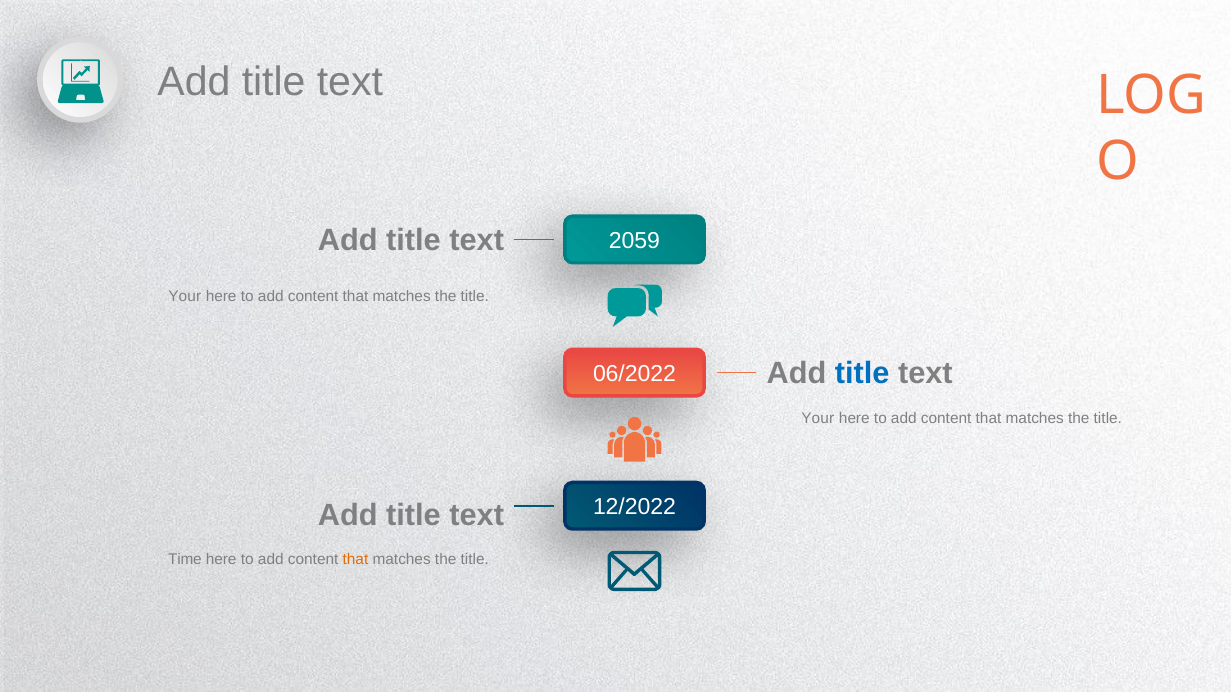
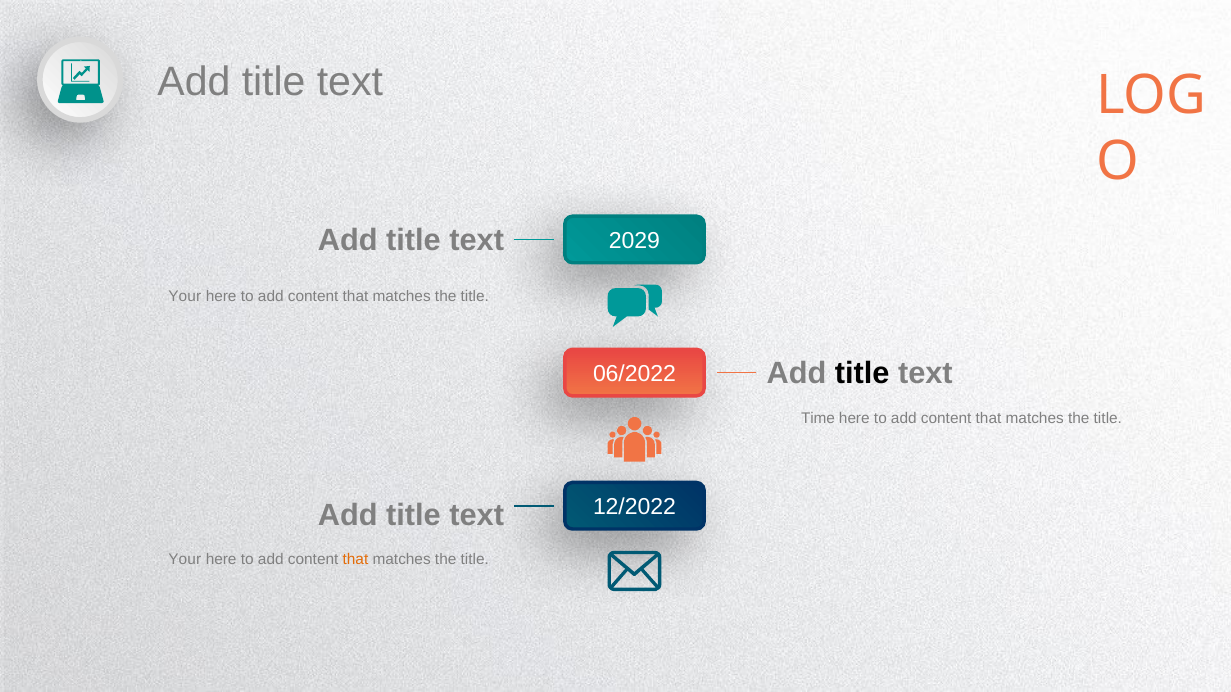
2059: 2059 -> 2029
title at (862, 373) colour: blue -> black
Your at (818, 419): Your -> Time
Time at (185, 560): Time -> Your
